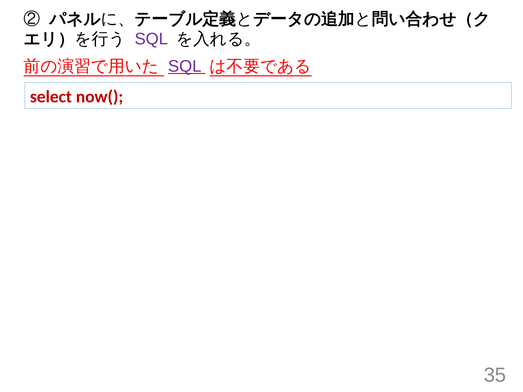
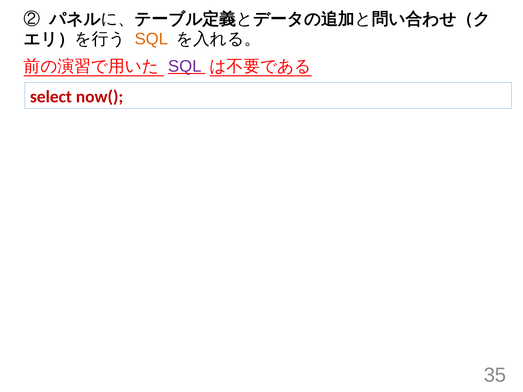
SQL at (151, 39) colour: purple -> orange
